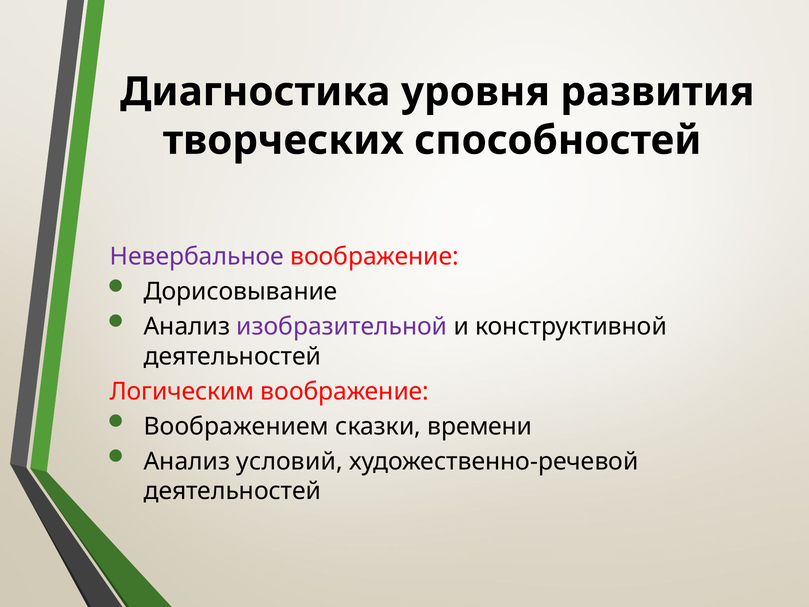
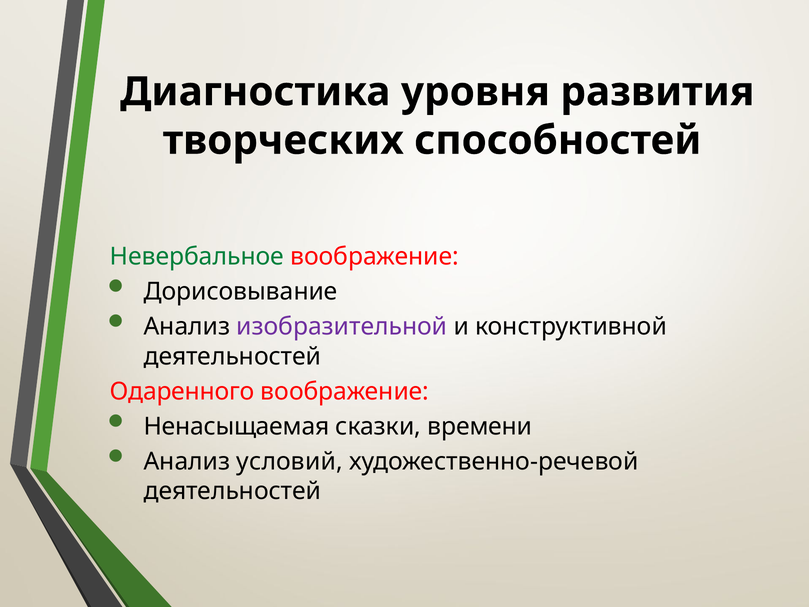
Невербальное colour: purple -> green
Логическим: Логическим -> Одаренного
Воображением: Воображением -> Ненасыщаемая
